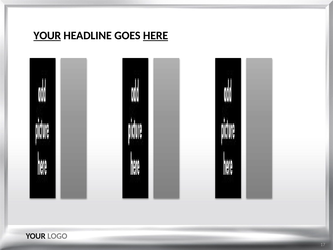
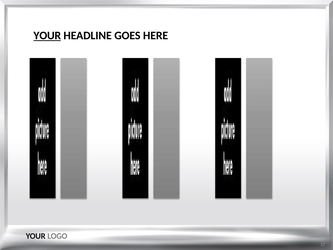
HERE underline: present -> none
